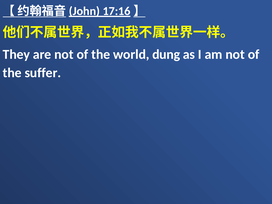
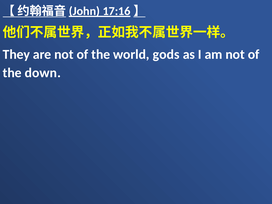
dung: dung -> gods
suffer: suffer -> down
